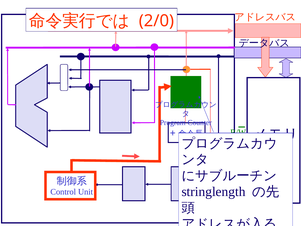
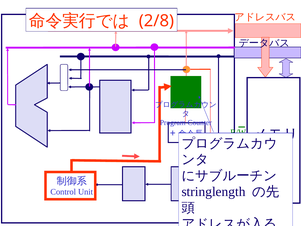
2/0: 2/0 -> 2/8
